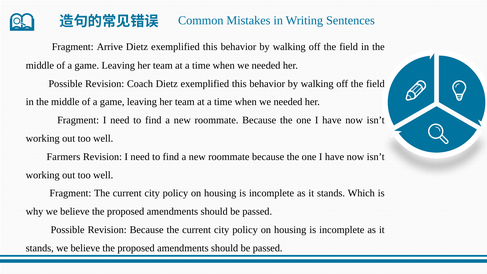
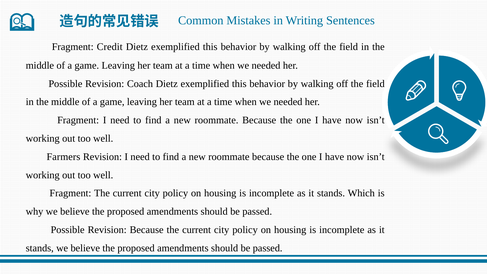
Arrive: Arrive -> Credit
